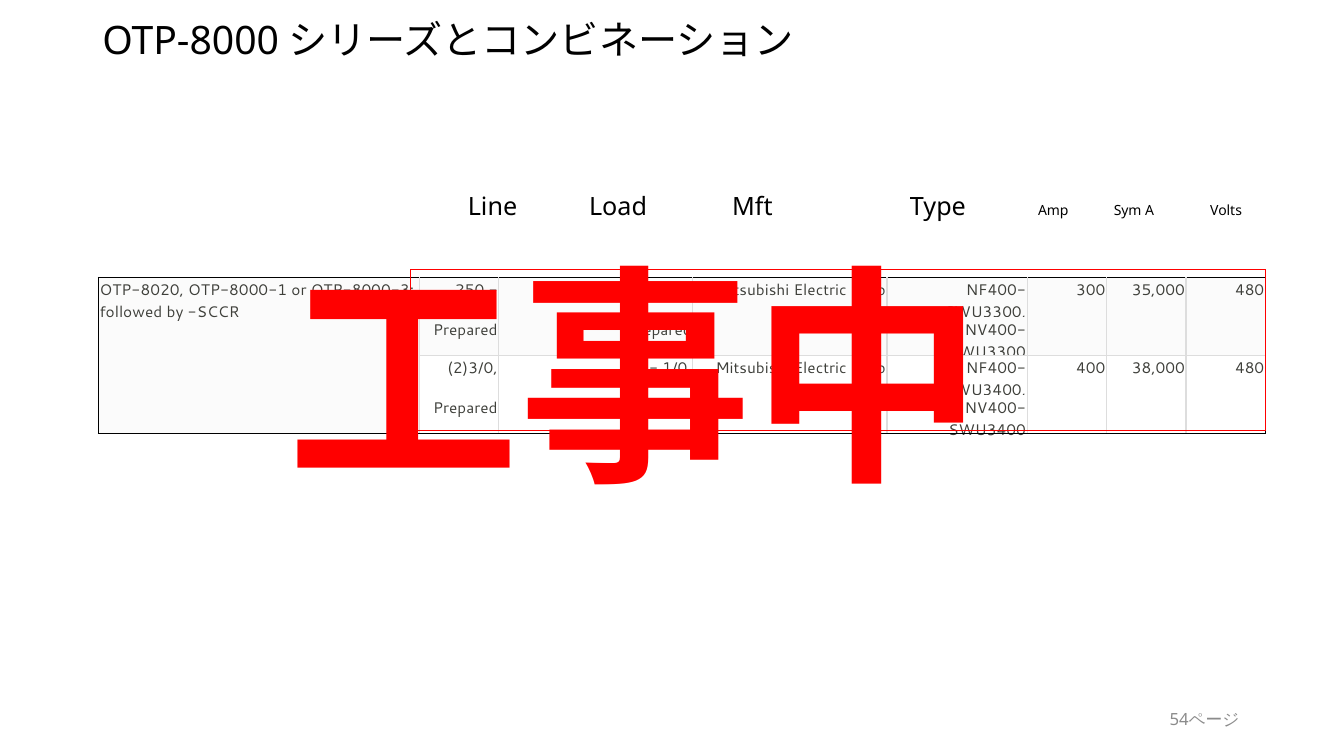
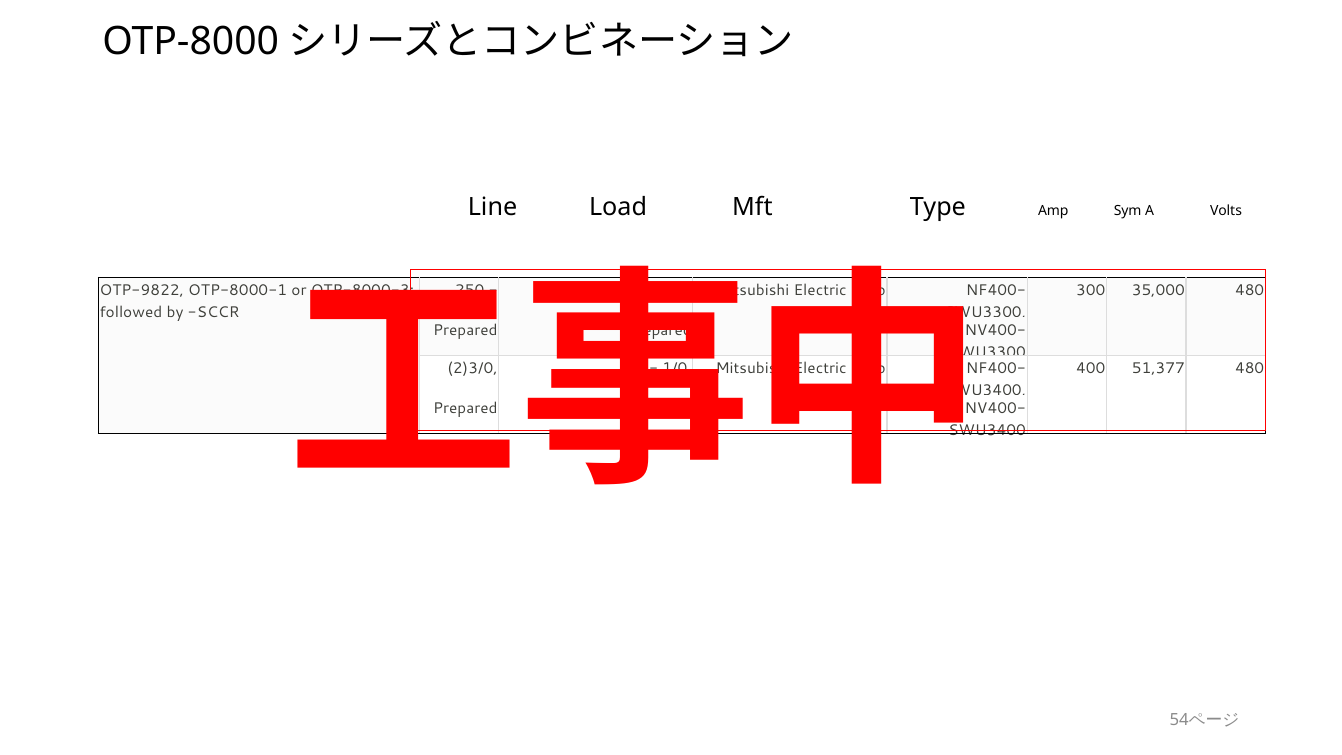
OTP-8020: OTP-8020 -> OTP-9822
38,000: 38,000 -> 51,377
